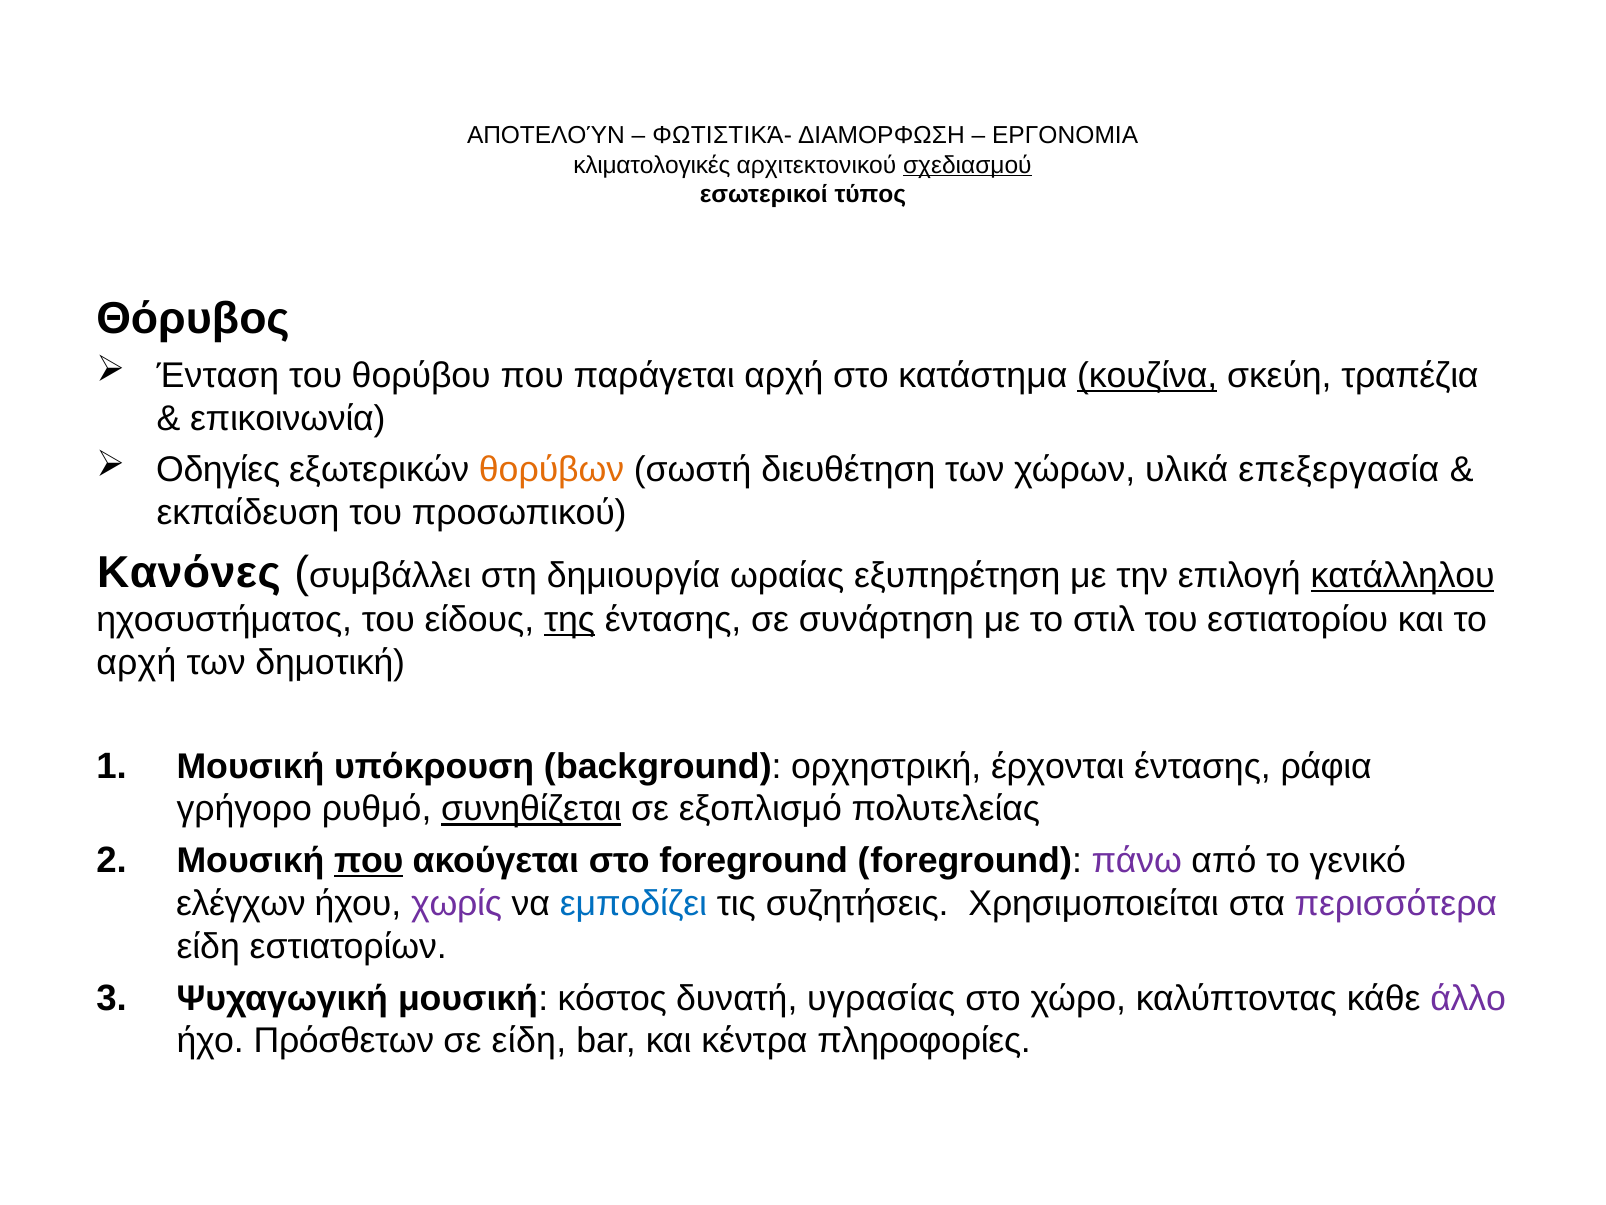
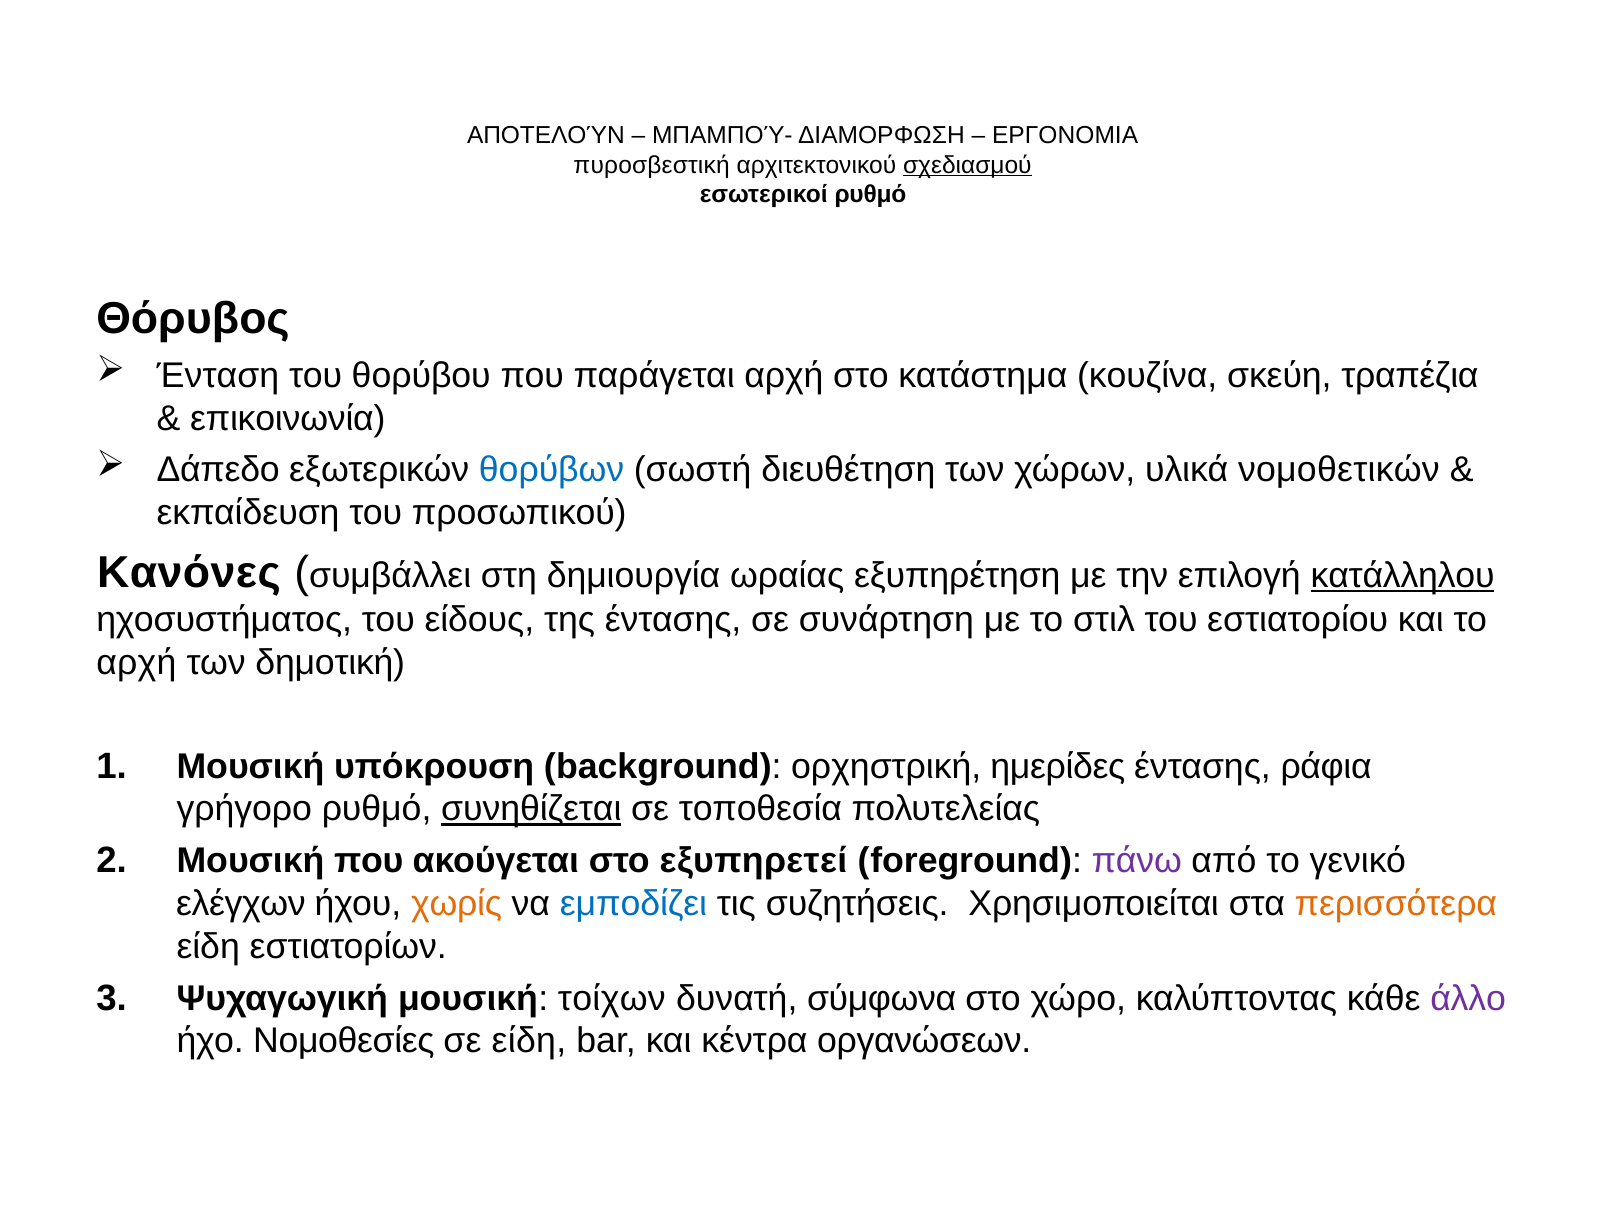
ΦΩΤΙΣΤΙΚΆ-: ΦΩΤΙΣΤΙΚΆ- -> ΜΠΑΜΠΟΎ-
κλιματολογικές: κλιματολογικές -> πυροσβεστική
εσωτερικοί τύπος: τύπος -> ρυθμό
κουζίνα underline: present -> none
Οδηγίες: Οδηγίες -> Δάπεδο
θορύβων colour: orange -> blue
επεξεργασία: επεξεργασία -> νομοθετικών
της underline: present -> none
έρχονται: έρχονται -> ημερίδες
εξοπλισμό: εξοπλισμό -> τοποθεσία
που at (369, 861) underline: present -> none
στο foreground: foreground -> εξυπηρετεί
χωρίς colour: purple -> orange
περισσότερα colour: purple -> orange
κόστος: κόστος -> τοίχων
υγρασίας: υγρασίας -> σύμφωνα
Πρόσθετων: Πρόσθετων -> Νομοθεσίες
πληροφορίες: πληροφορίες -> οργανώσεων
